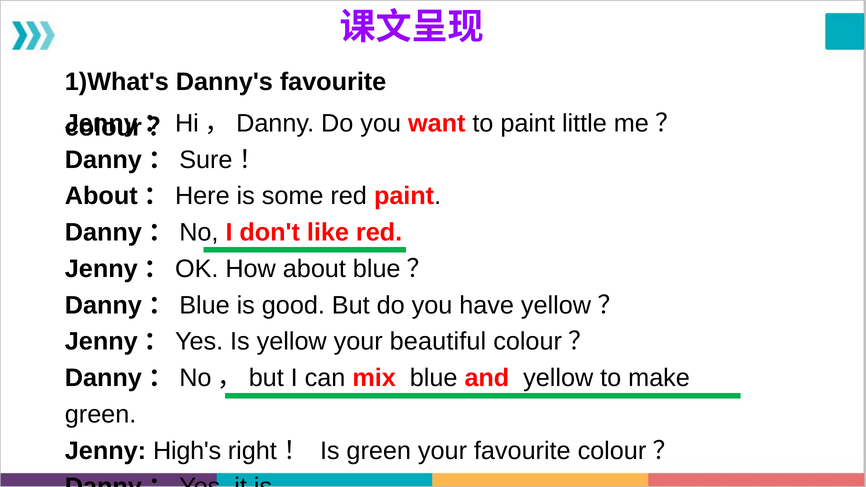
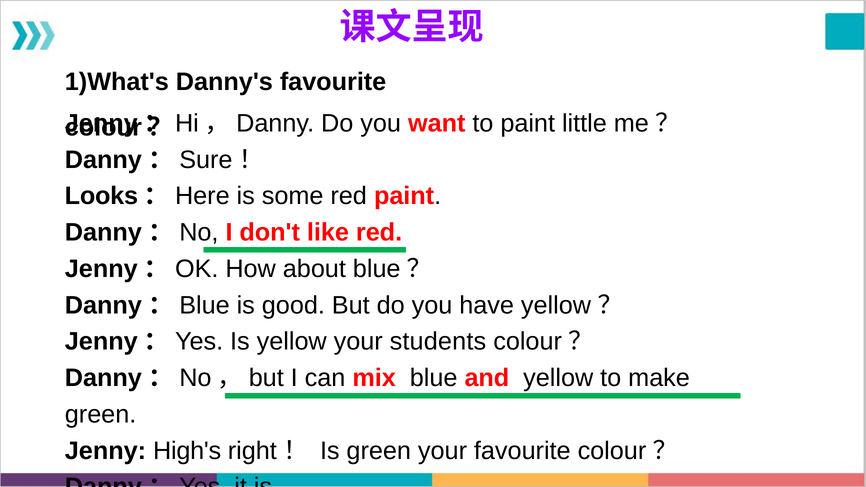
About at (101, 196): About -> Looks
beautiful: beautiful -> students
